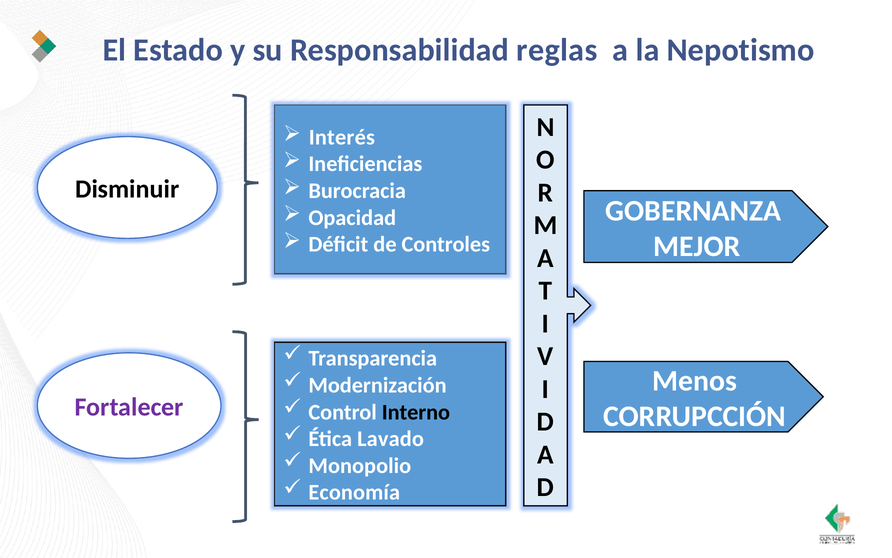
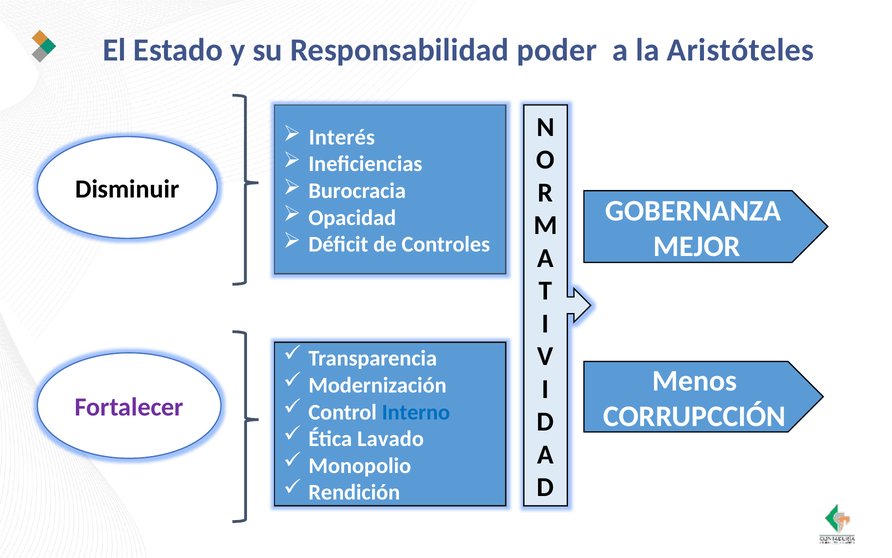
reglas: reglas -> poder
Nepotismo: Nepotismo -> Aristóteles
Interno colour: black -> blue
Economía: Economía -> Rendición
